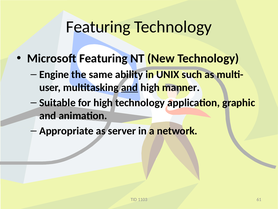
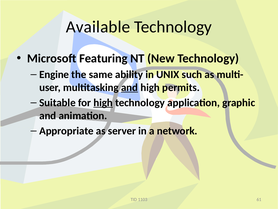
Featuring at (98, 27): Featuring -> Available
manner: manner -> permits
high at (103, 102) underline: none -> present
